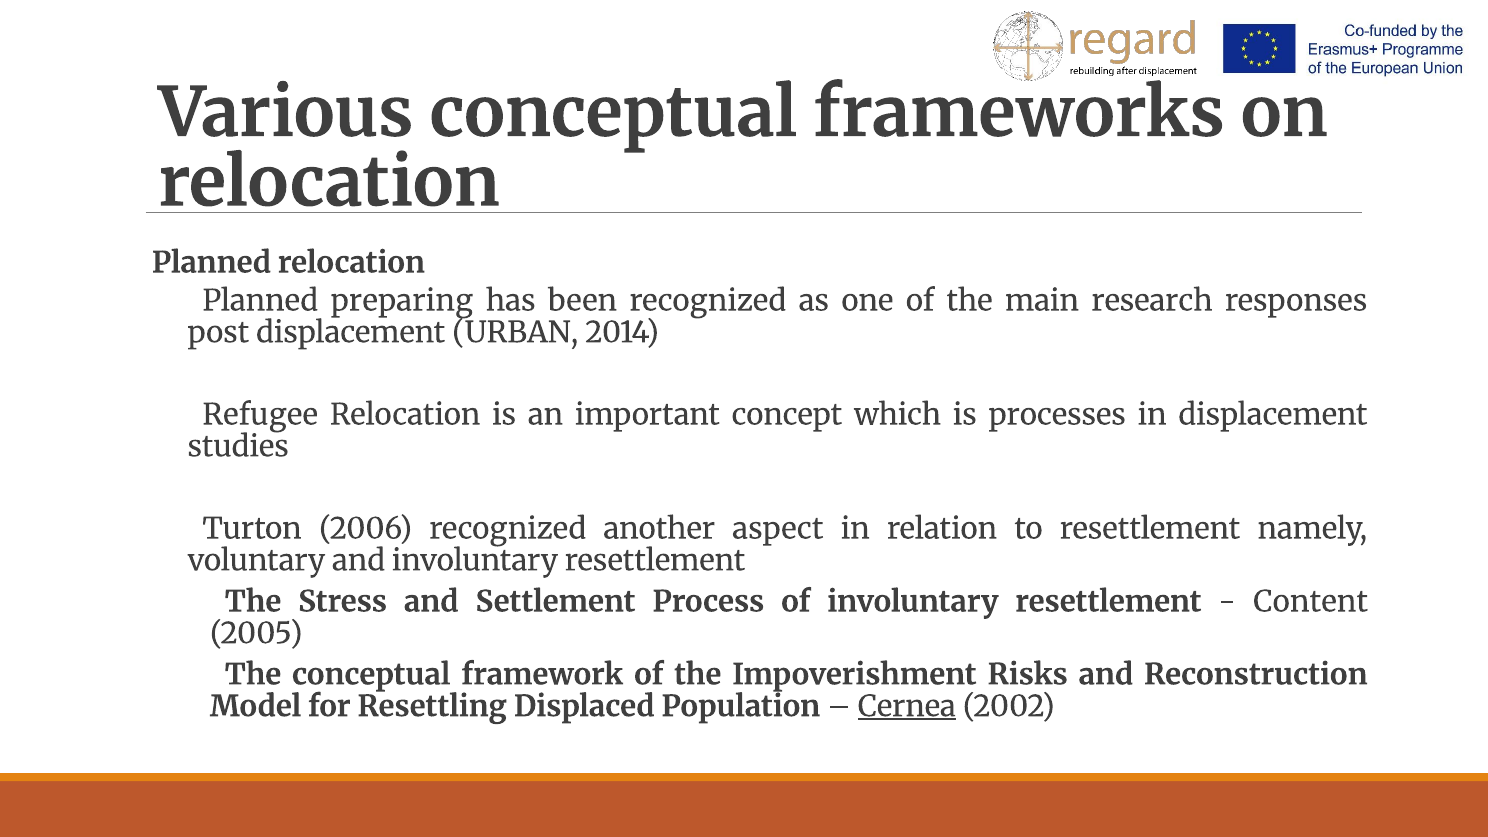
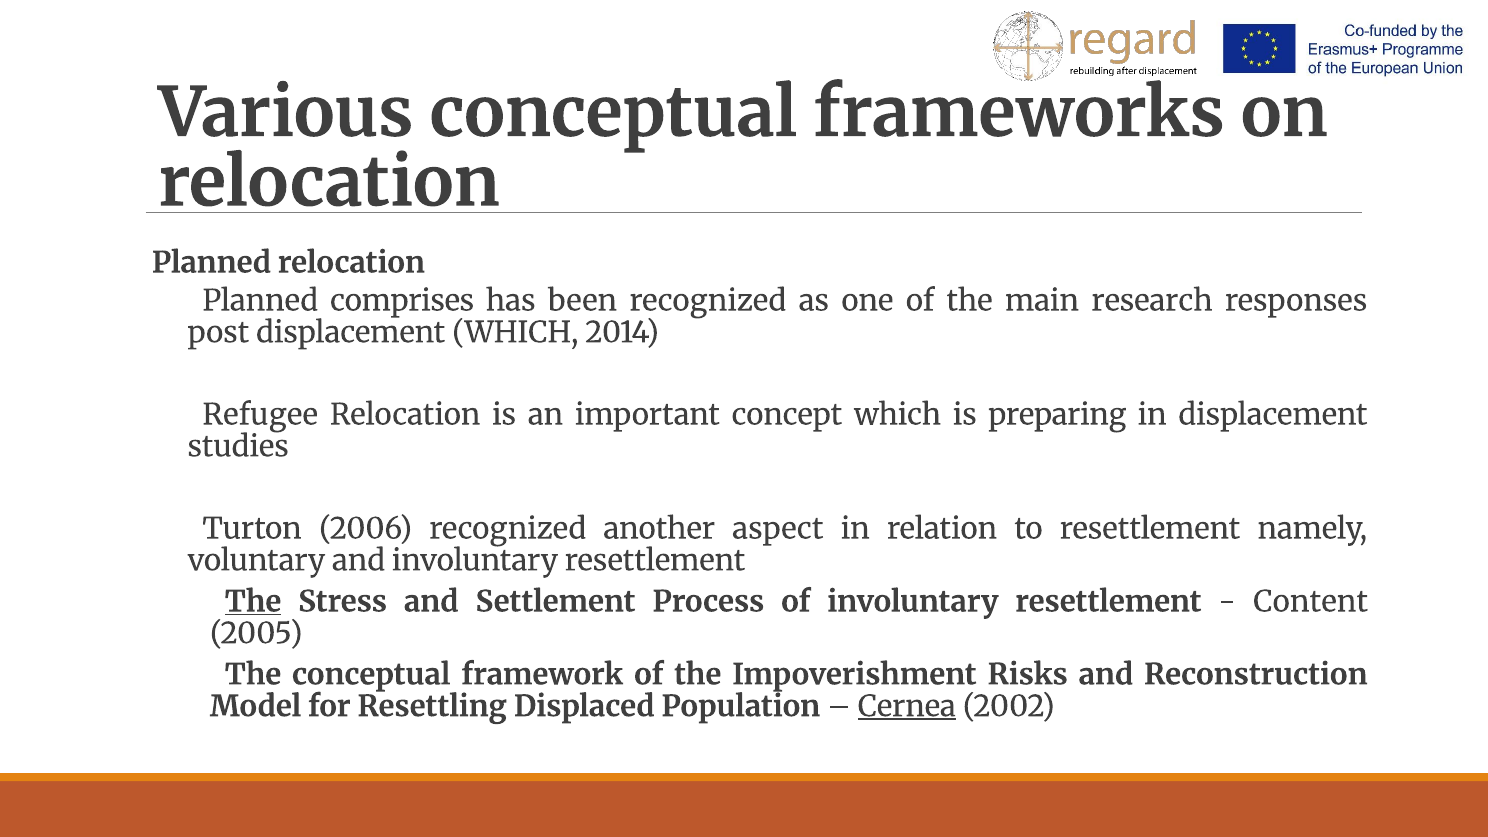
preparing: preparing -> comprises
displacement URBAN: URBAN -> WHICH
processes: processes -> preparing
The at (253, 602) underline: none -> present
